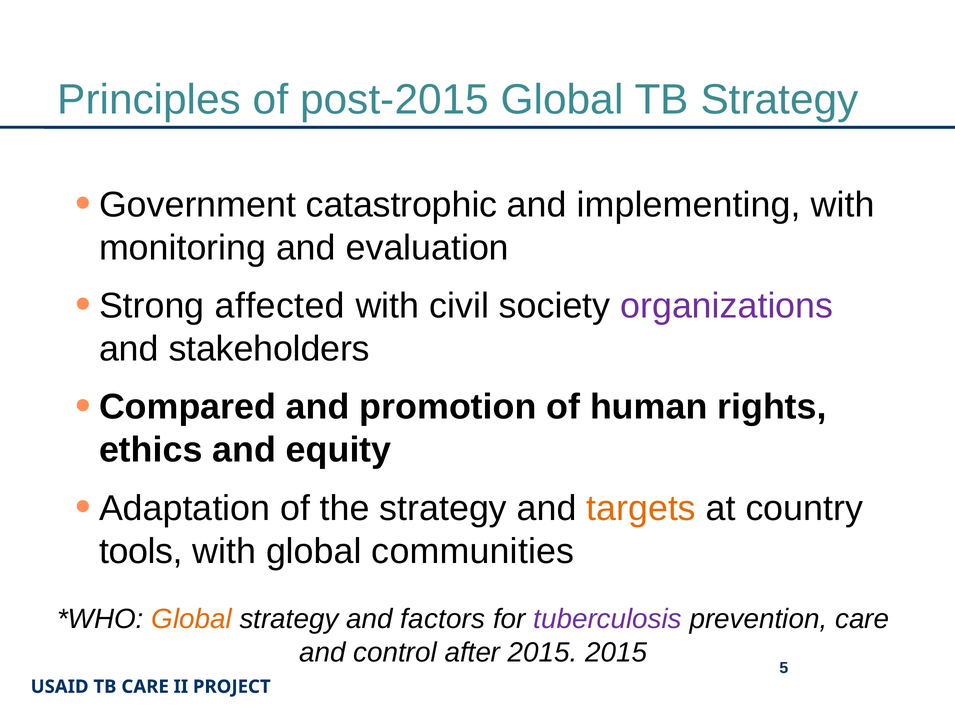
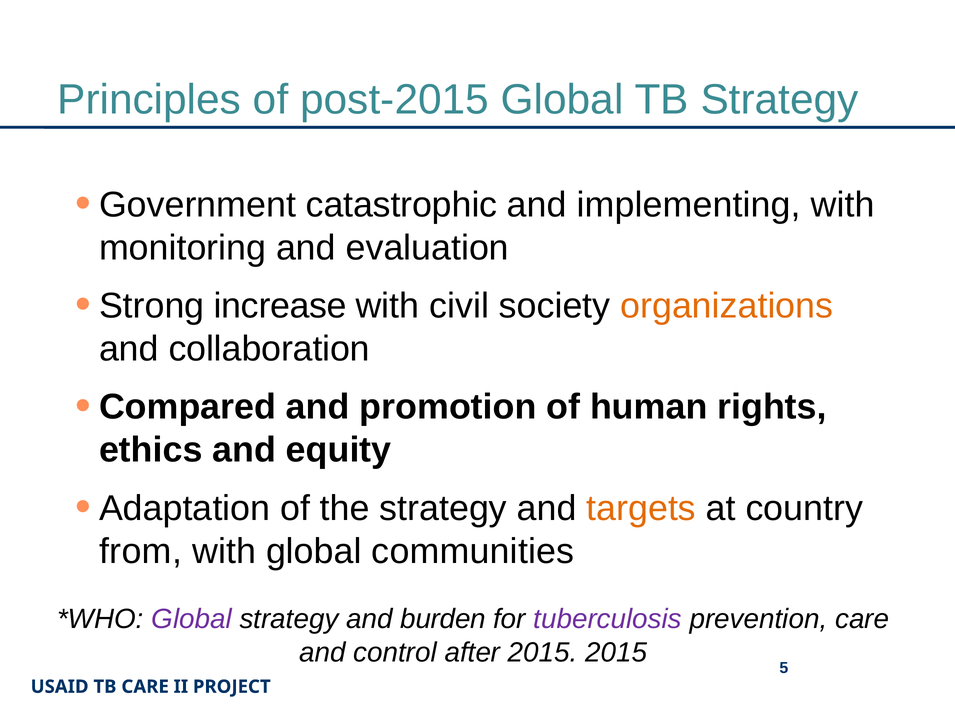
affected: affected -> increase
organizations colour: purple -> orange
stakeholders: stakeholders -> collaboration
tools: tools -> from
Global at (192, 619) colour: orange -> purple
factors: factors -> burden
